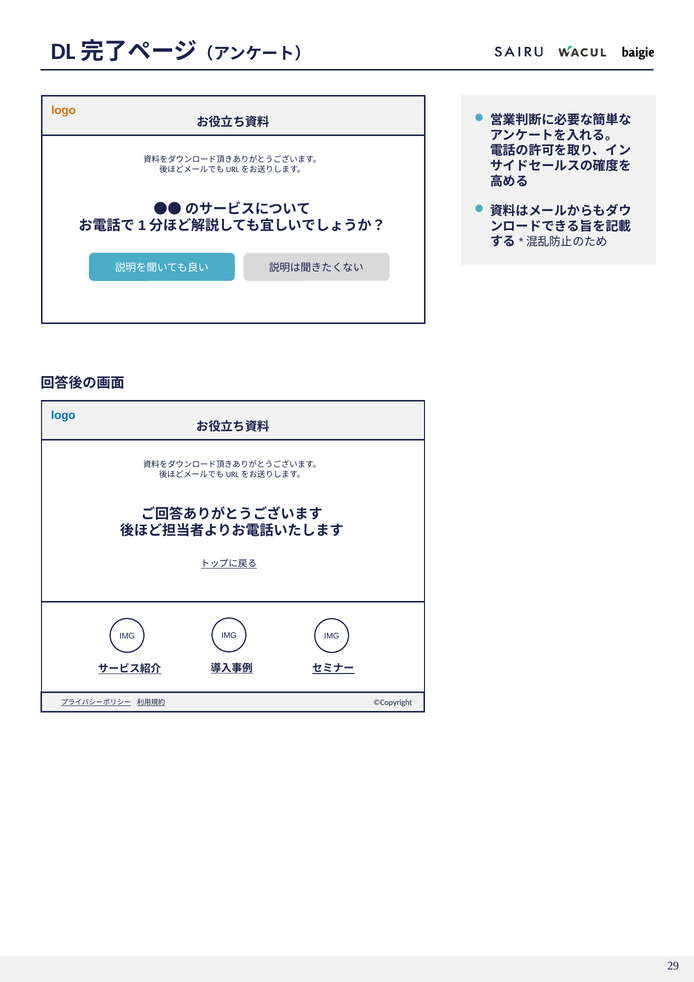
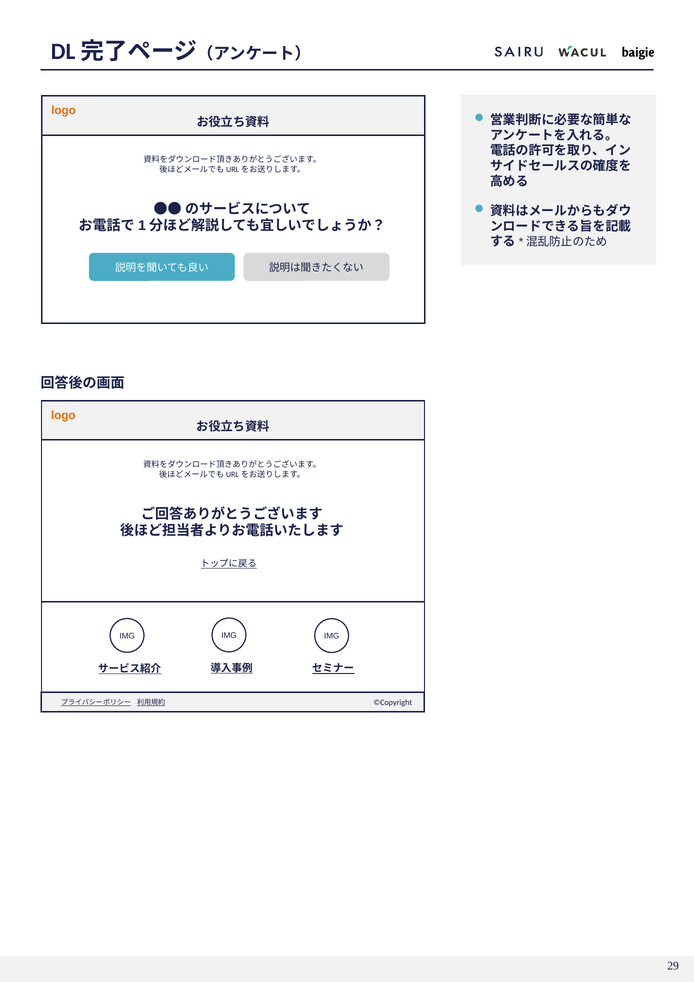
logo at (63, 415) colour: blue -> orange
